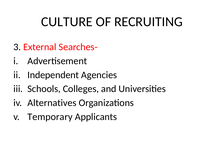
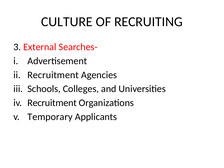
Independent at (53, 75): Independent -> Recruitment
Alternatives at (52, 103): Alternatives -> Recruitment
